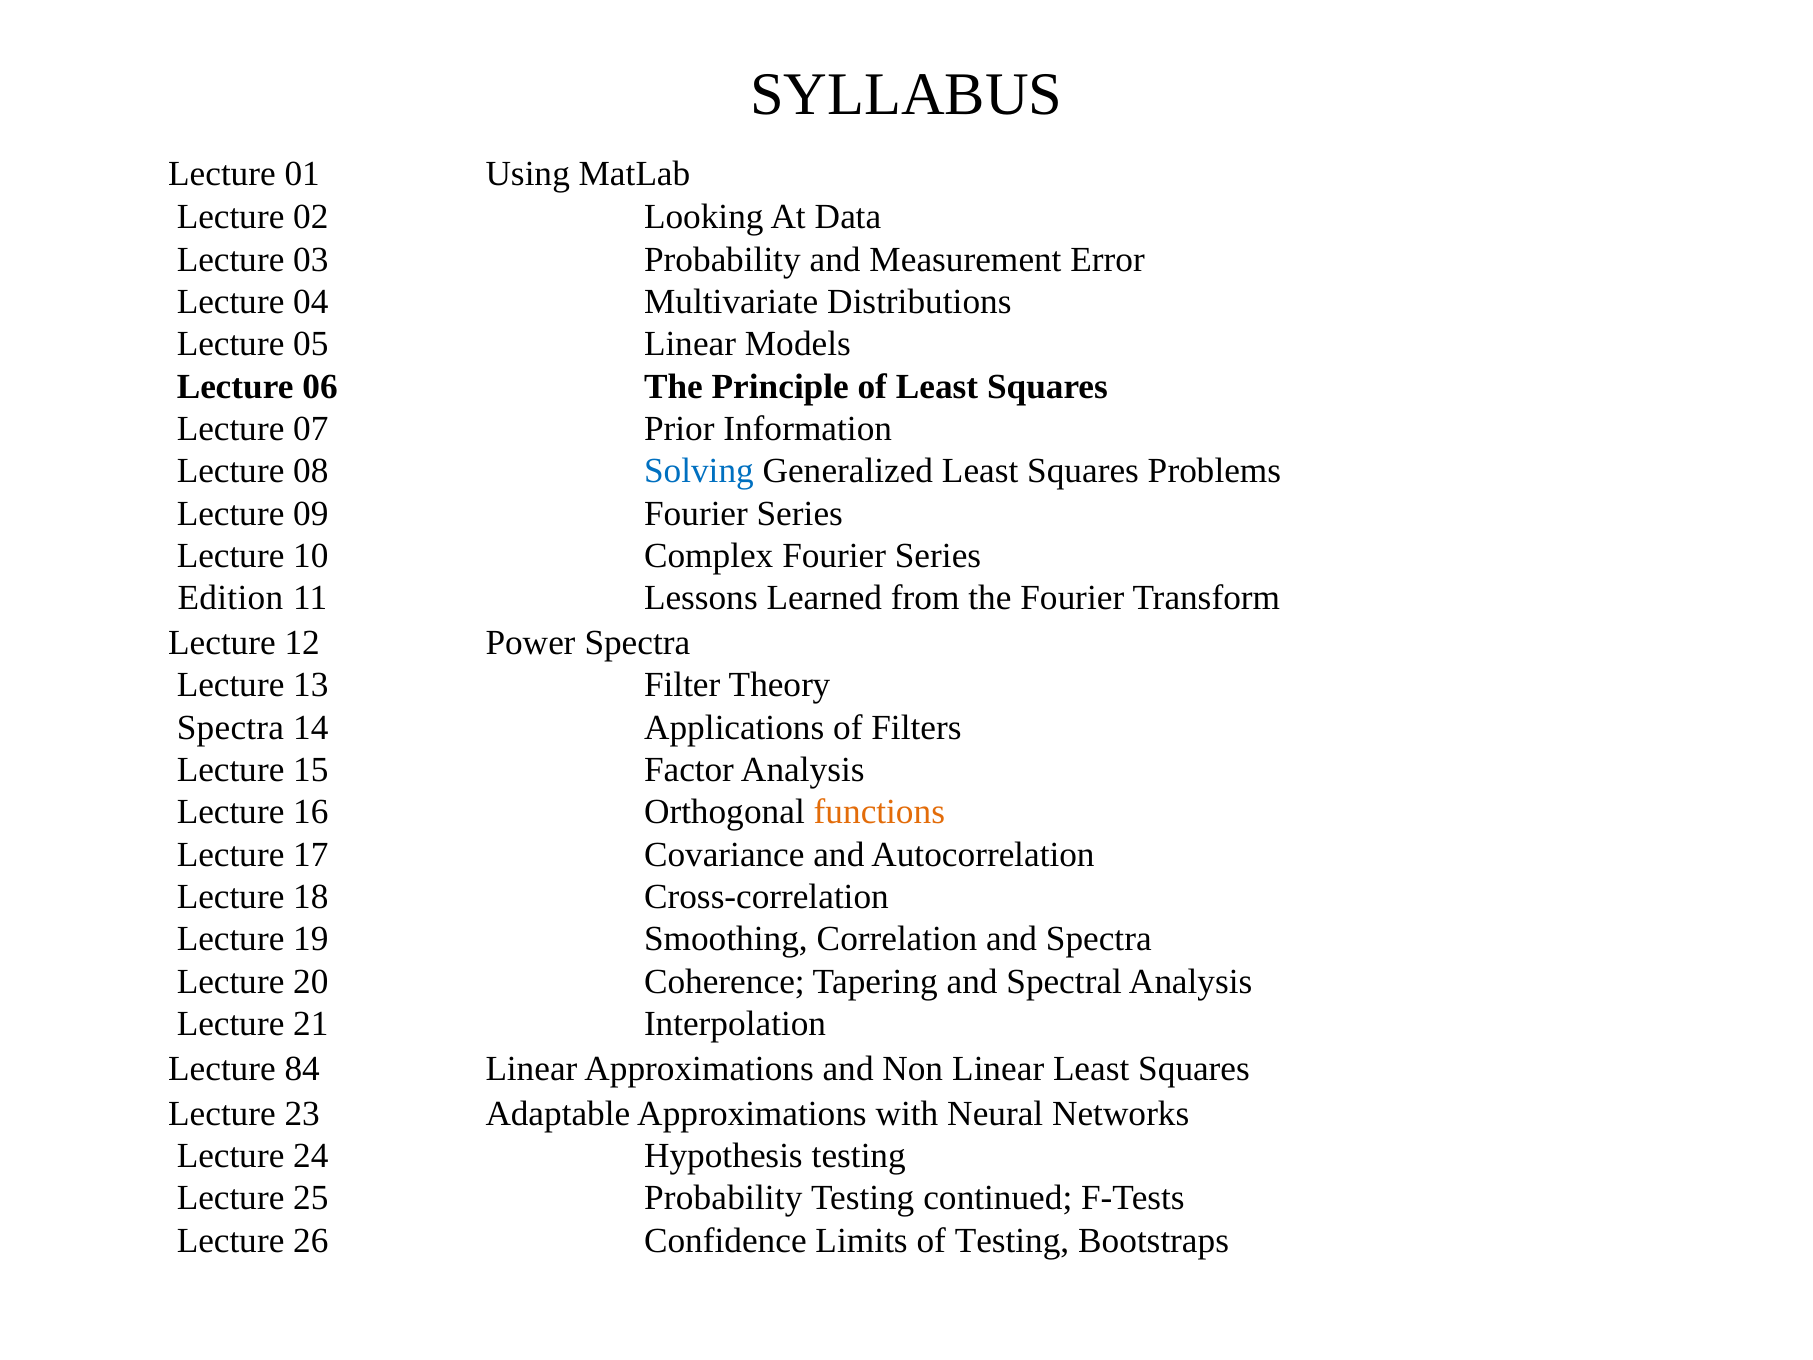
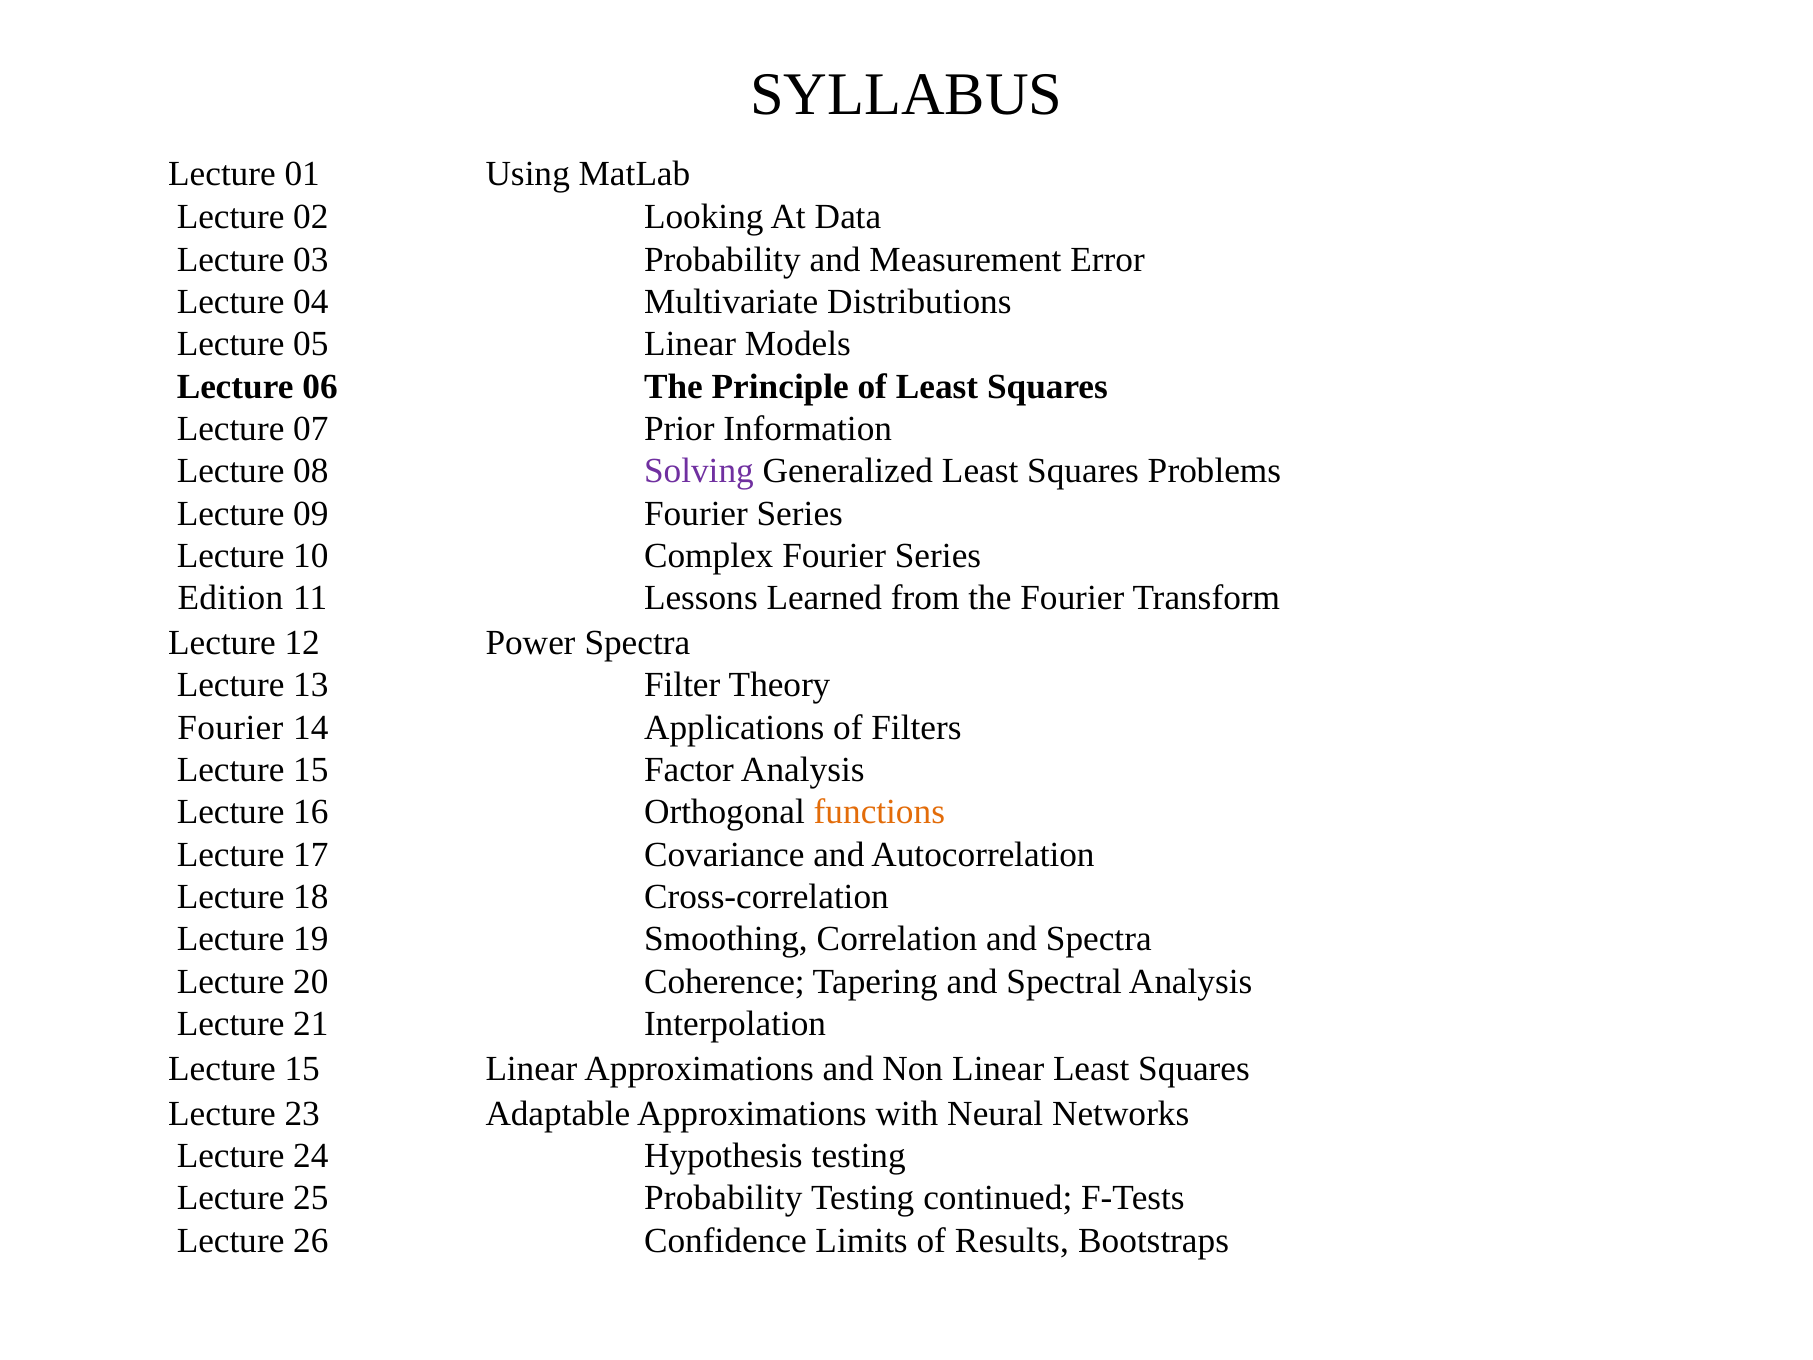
Solving colour: blue -> purple
Spectra at (230, 727): Spectra -> Fourier
84 at (302, 1069): 84 -> 15
of Testing: Testing -> Results
